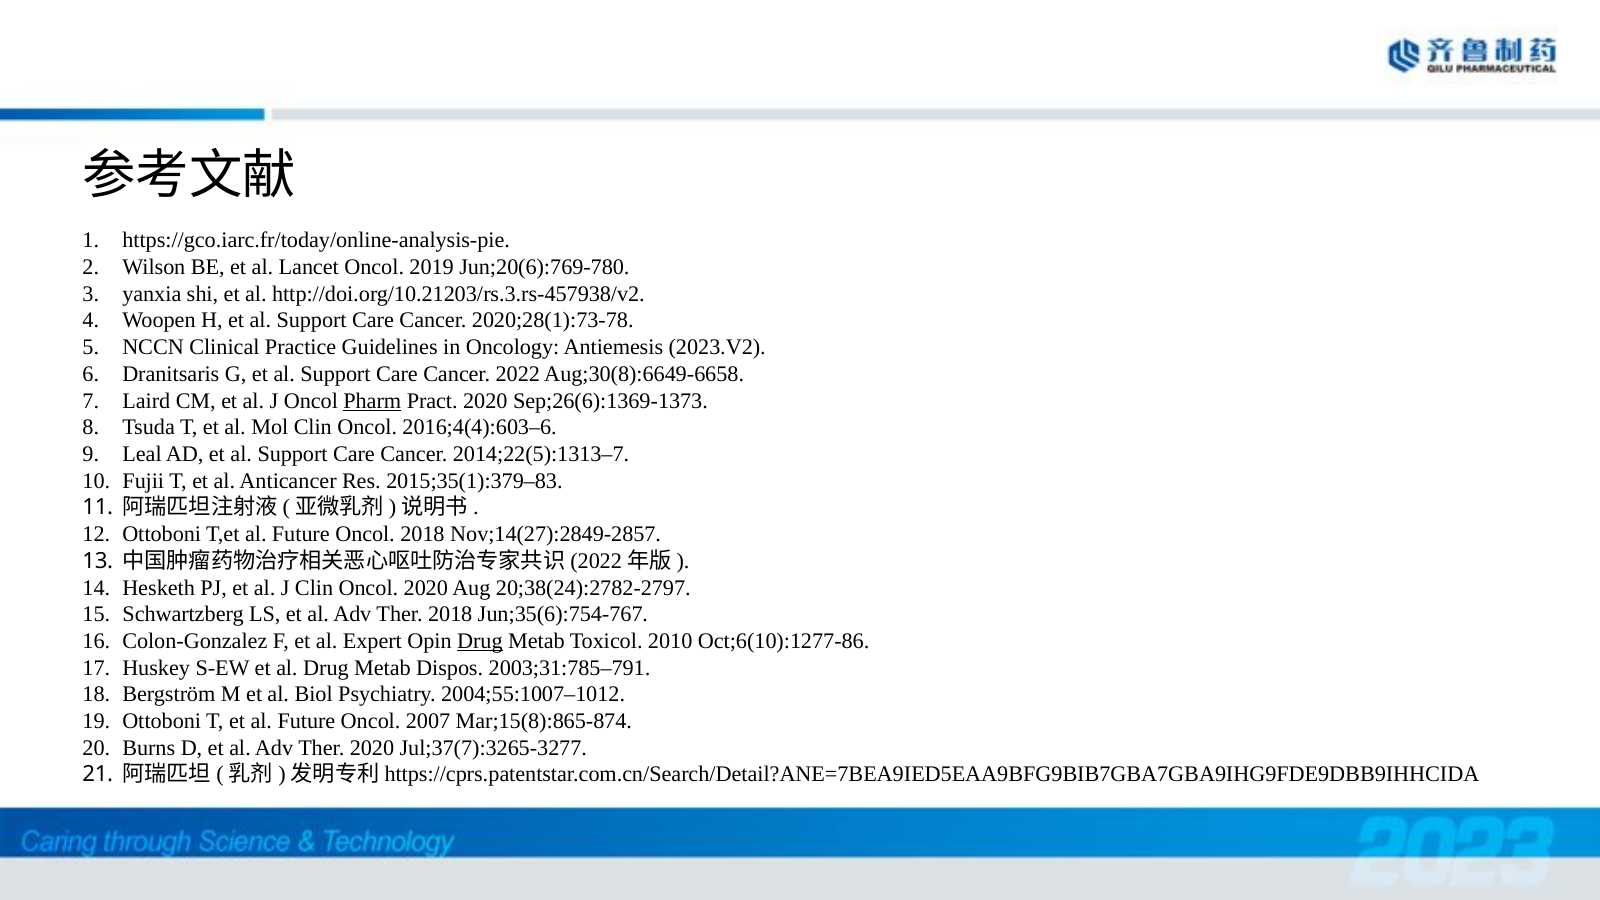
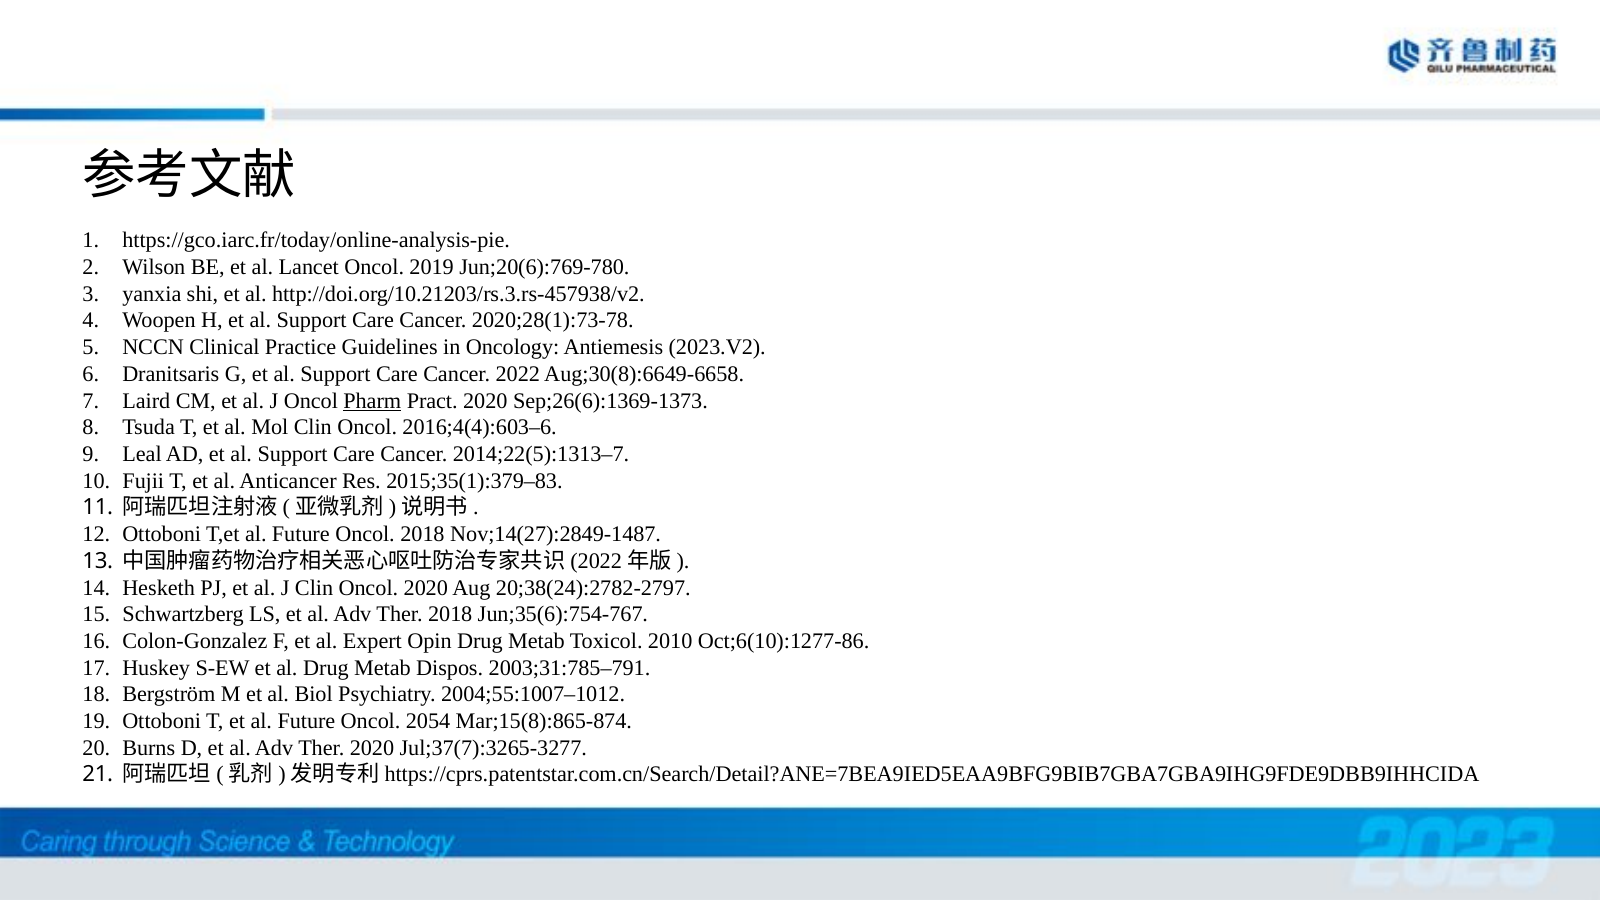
Nov;14(27):2849-2857: Nov;14(27):2849-2857 -> Nov;14(27):2849-1487
Drug at (480, 641) underline: present -> none
2007: 2007 -> 2054
